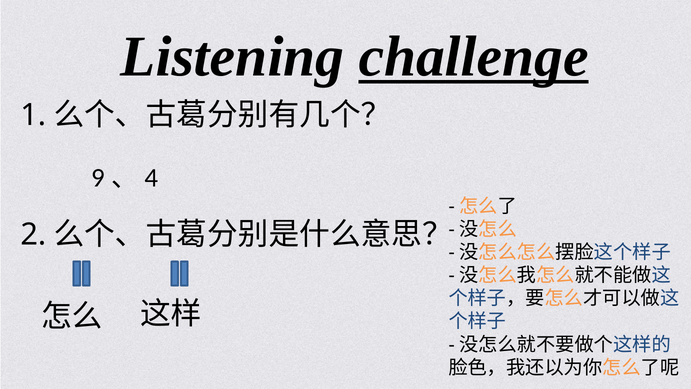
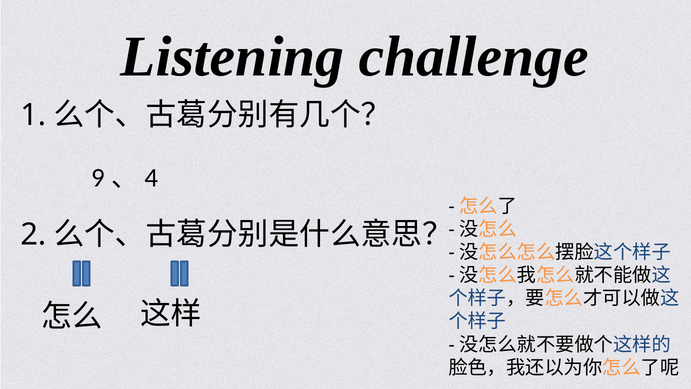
challenge underline: present -> none
